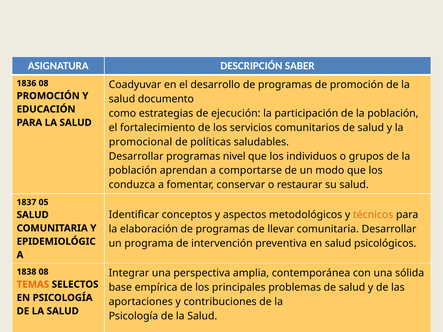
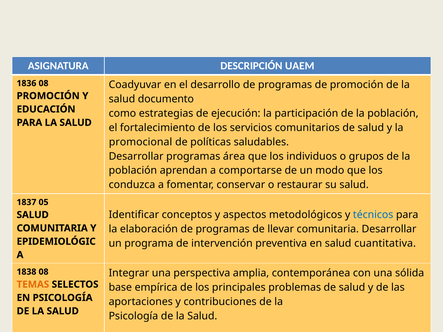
SABER: SABER -> UAEM
nivel: nivel -> área
técnicos colour: orange -> blue
psicológicos: psicológicos -> cuantitativa
